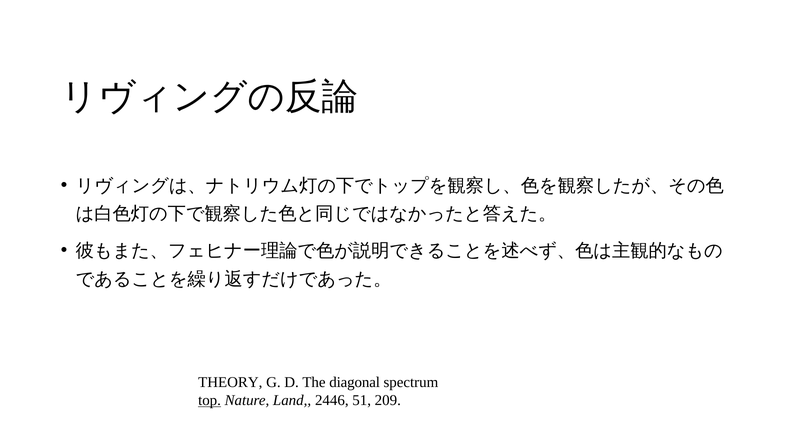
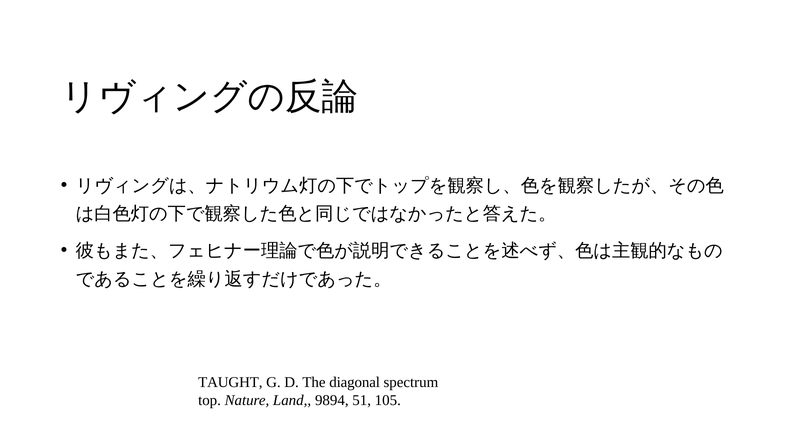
THEORY: THEORY -> TAUGHT
top underline: present -> none
2446: 2446 -> 9894
209: 209 -> 105
